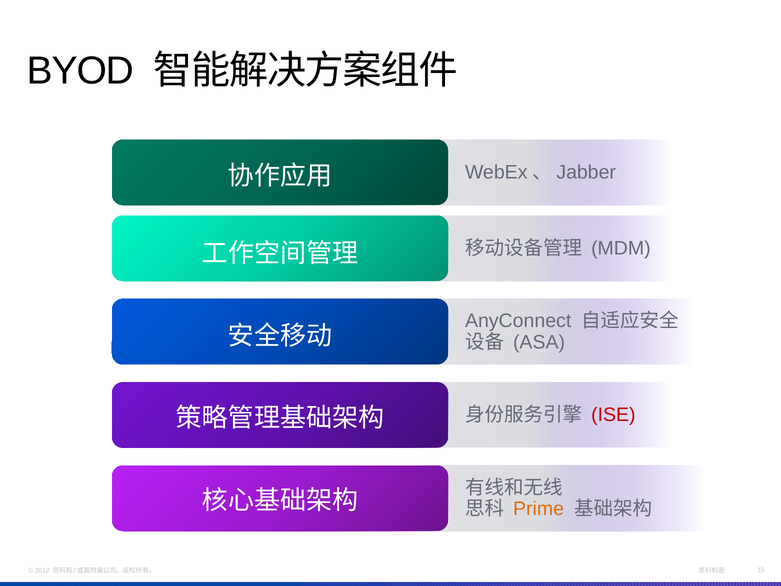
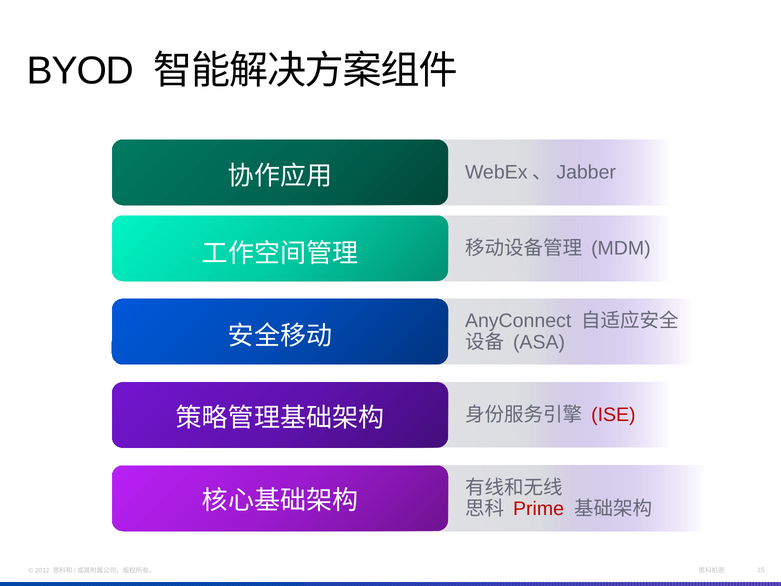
Prime colour: orange -> red
